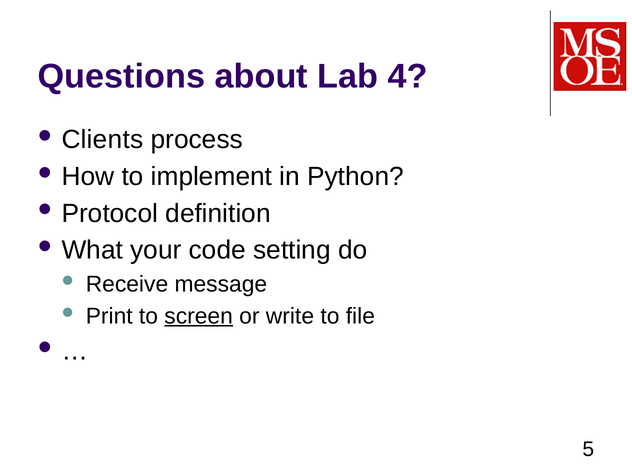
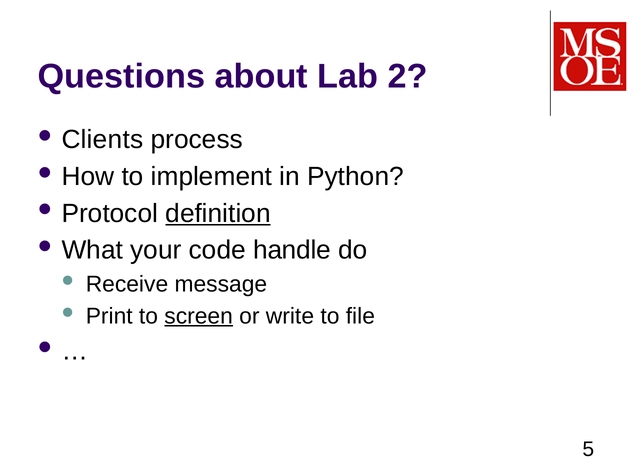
4: 4 -> 2
definition underline: none -> present
setting: setting -> handle
